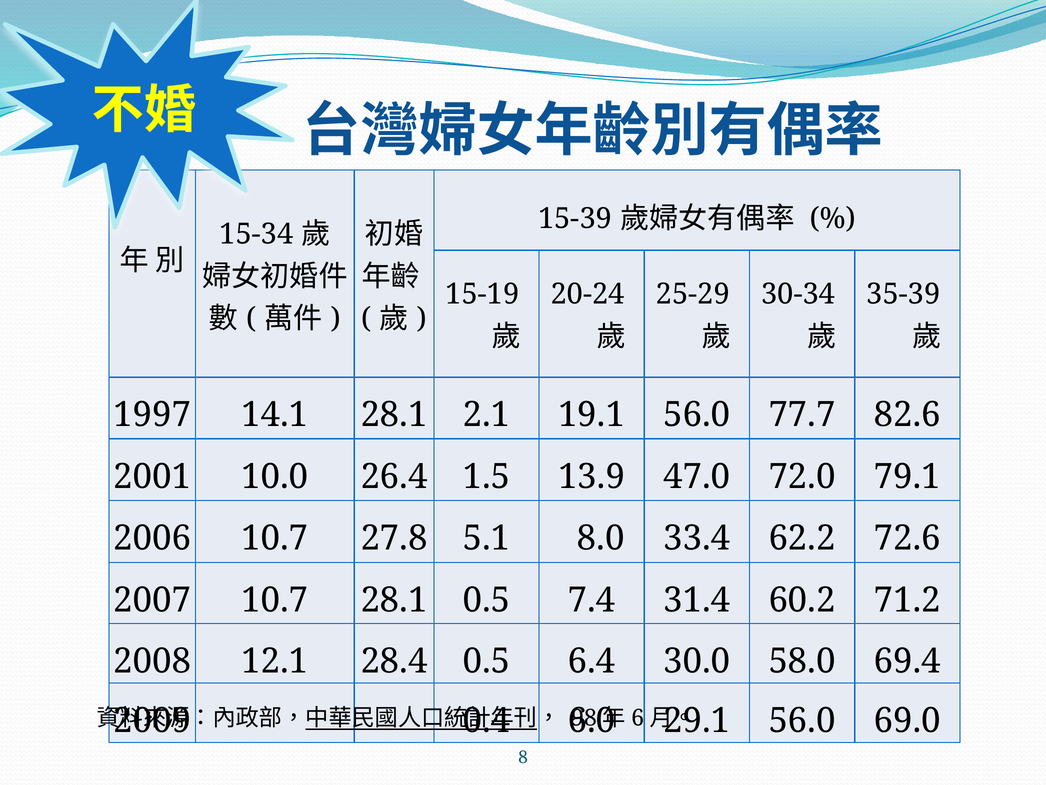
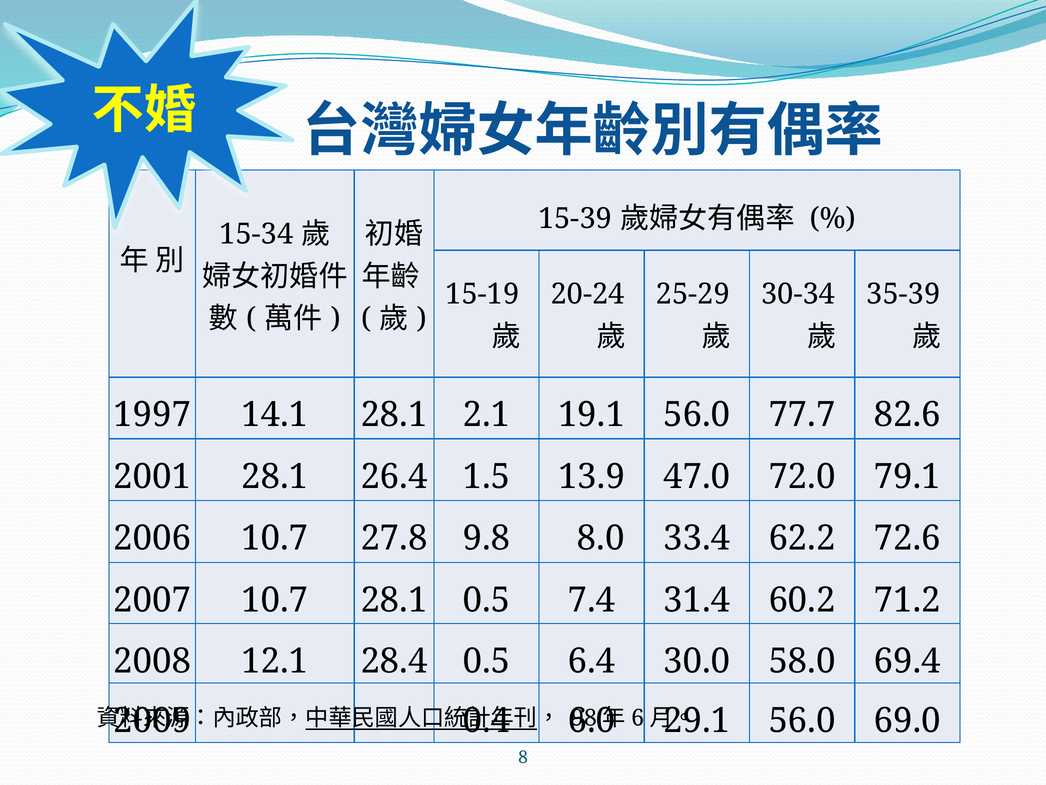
2001 10.0: 10.0 -> 28.1
5.1: 5.1 -> 9.8
